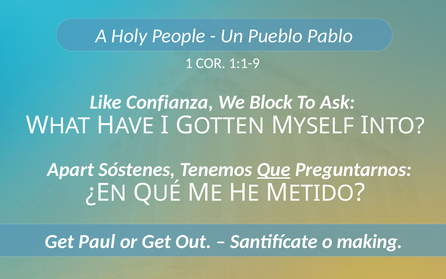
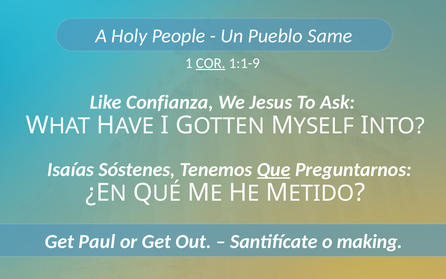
Pablo: Pablo -> Same
COR underline: none -> present
Block: Block -> Jesus
Apart: Apart -> Isaías
